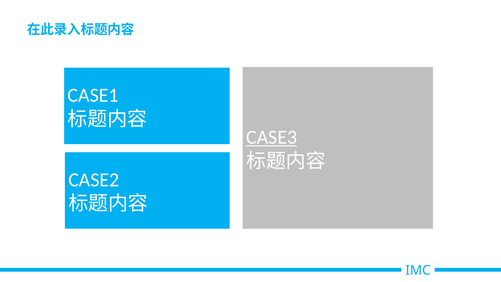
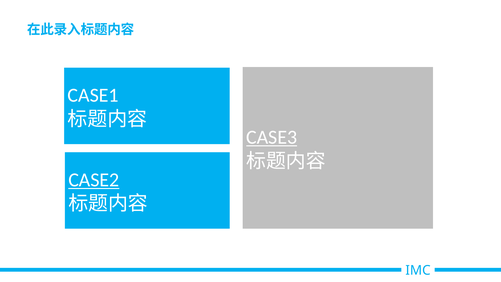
CASE2 underline: none -> present
